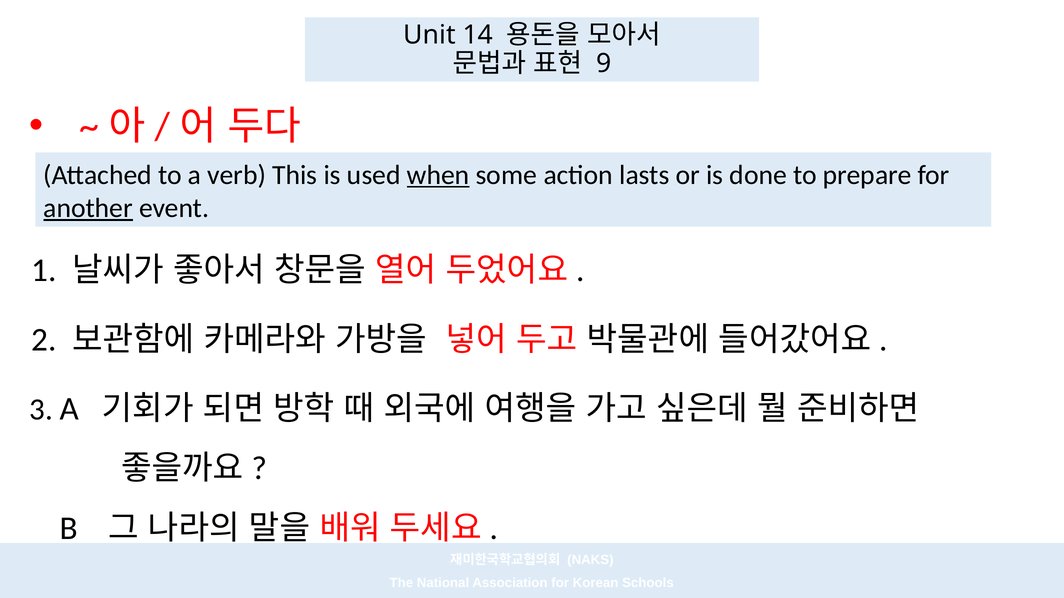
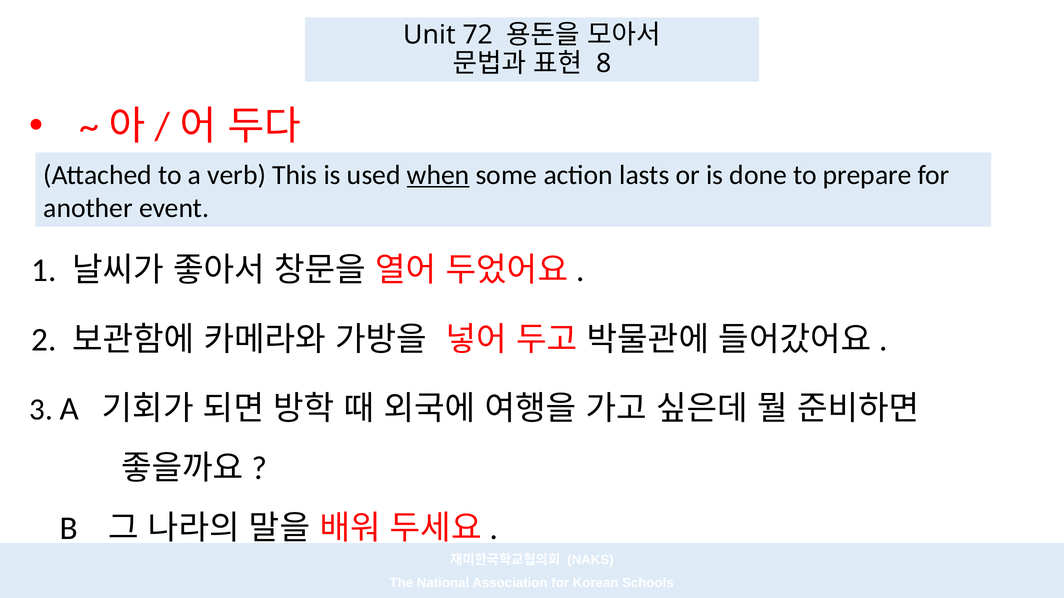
14: 14 -> 72
9: 9 -> 8
another underline: present -> none
